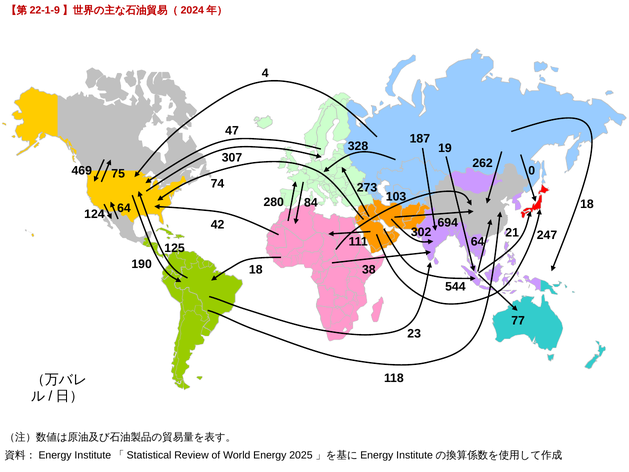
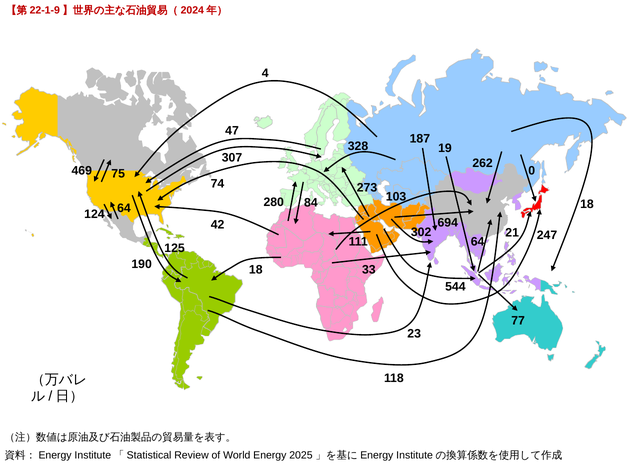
38: 38 -> 33
